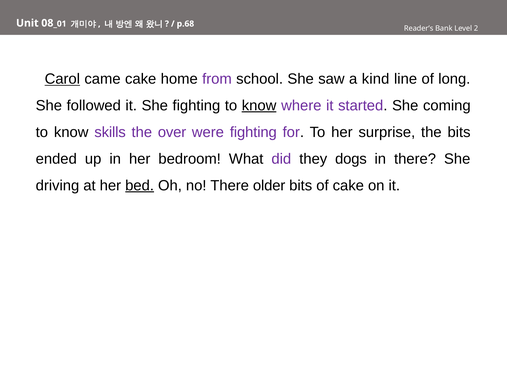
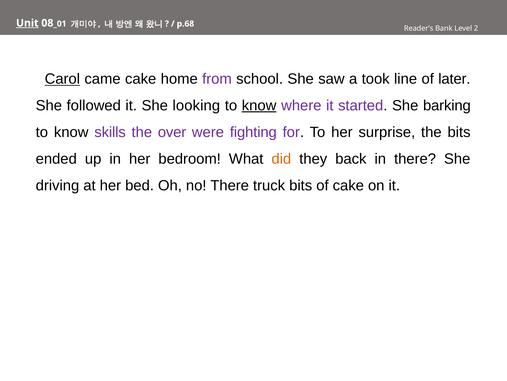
Unit underline: none -> present
kind: kind -> took
long: long -> later
She fighting: fighting -> looking
coming: coming -> barking
did colour: purple -> orange
dogs: dogs -> back
bed underline: present -> none
older: older -> truck
